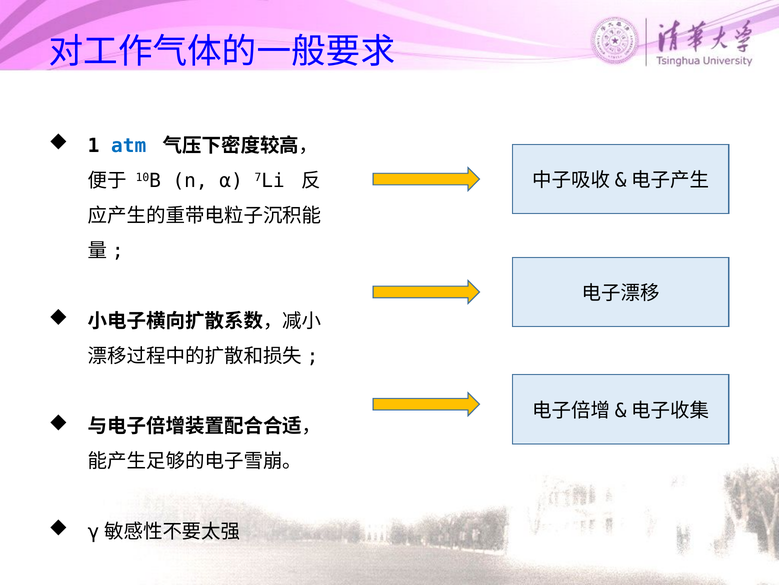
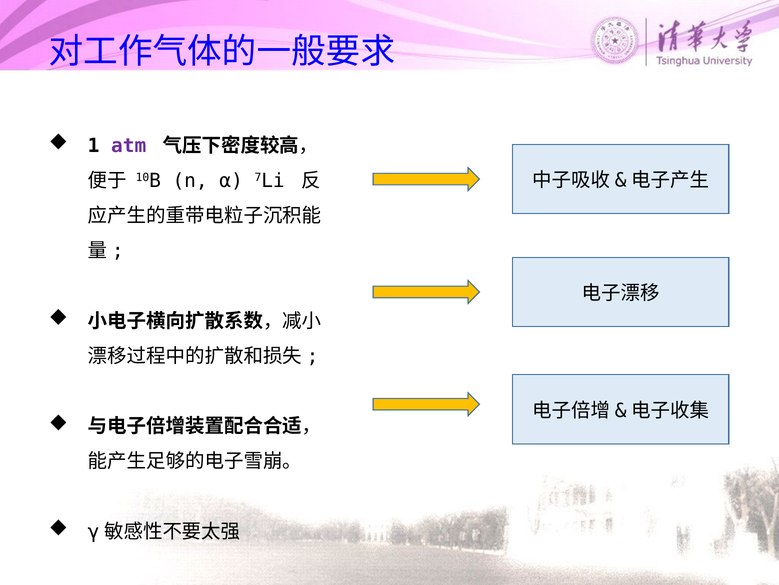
atm colour: blue -> purple
